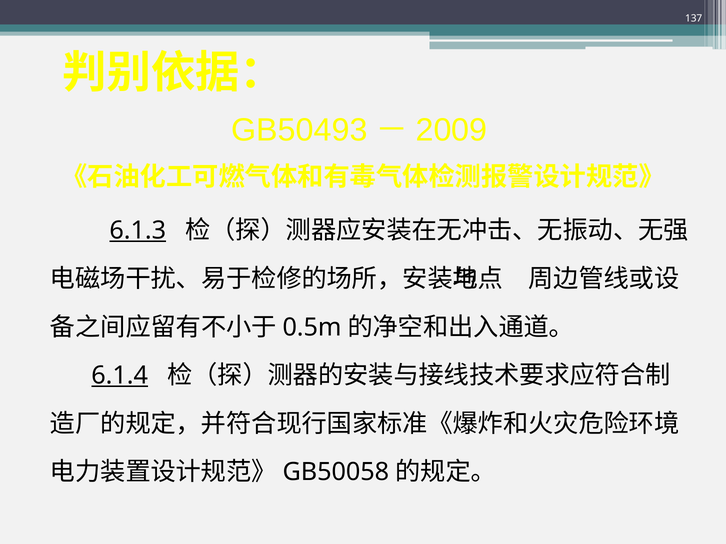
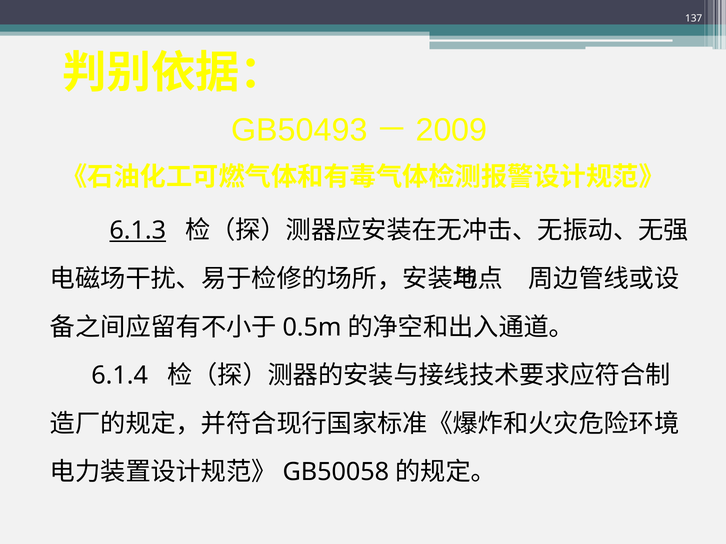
6.1.4 underline: present -> none
